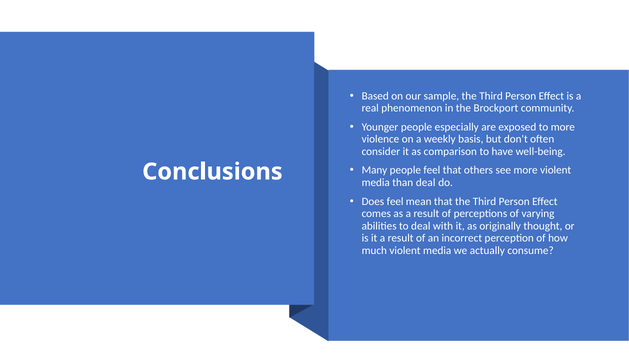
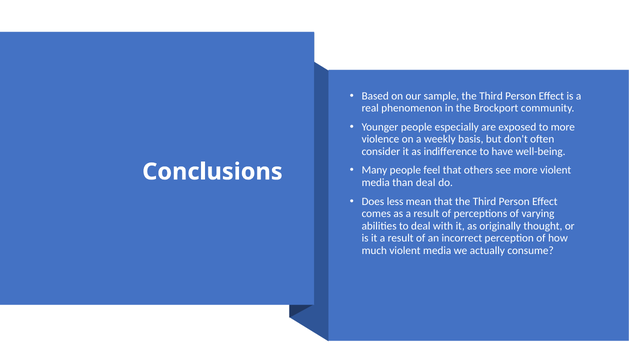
comparison: comparison -> indifference
Does feel: feel -> less
